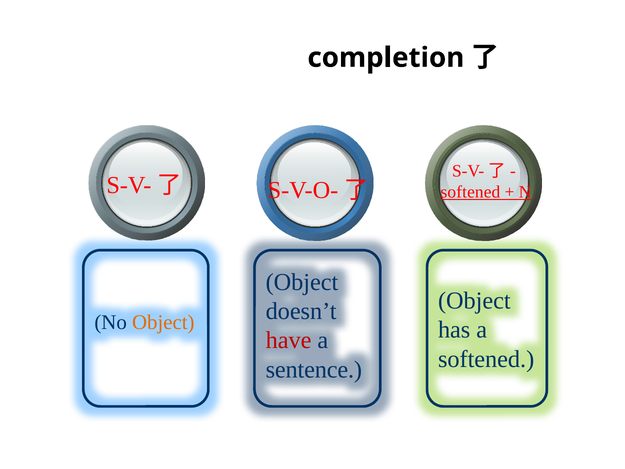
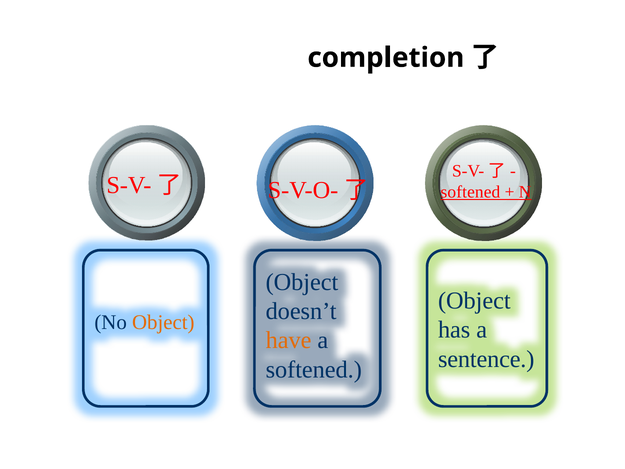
have colour: red -> orange
softened at (486, 359): softened -> sentence
sentence at (314, 369): sentence -> softened
